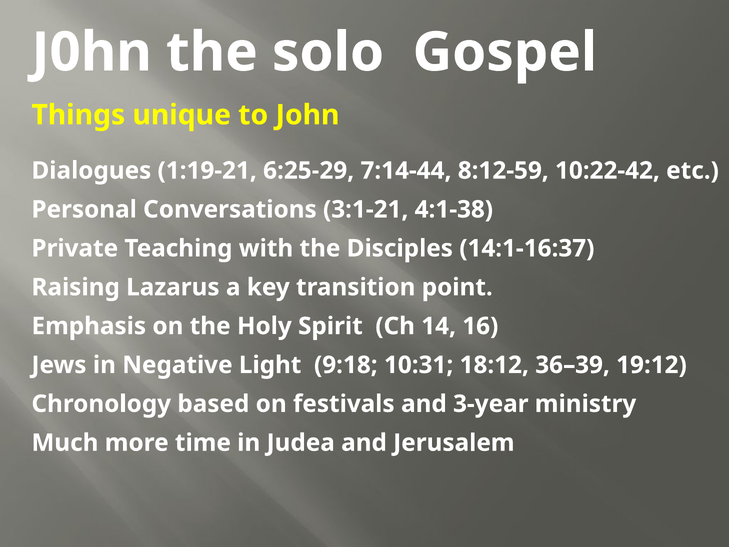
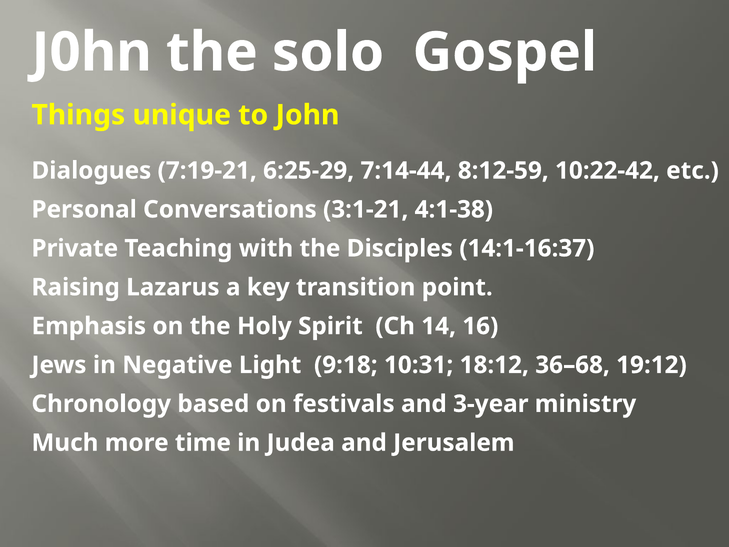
1:19-21: 1:19-21 -> 7:19-21
36–39: 36–39 -> 36–68
